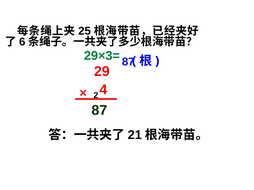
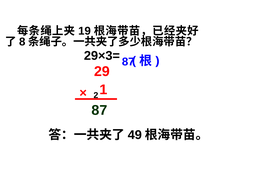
25: 25 -> 19
6 at (22, 42): 6 -> 8
29×3= colour: green -> black
4: 4 -> 1
21: 21 -> 49
